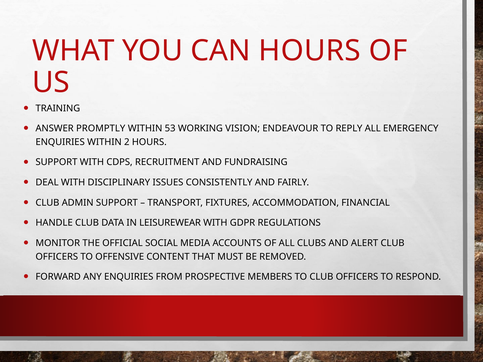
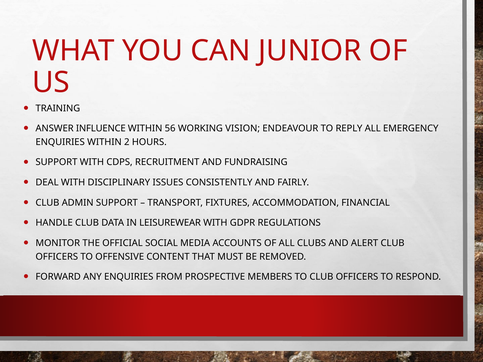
CAN HOURS: HOURS -> JUNIOR
PROMPTLY: PROMPTLY -> INFLUENCE
53: 53 -> 56
